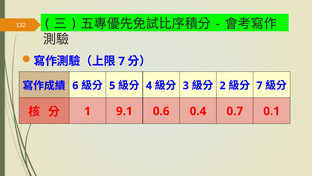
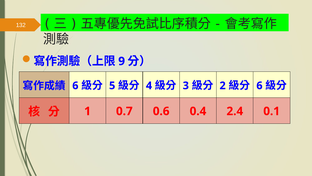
7 at (122, 61): 7 -> 9
7 at (259, 85): 7 -> 6
9.1: 9.1 -> 0.7
0.7: 0.7 -> 2.4
